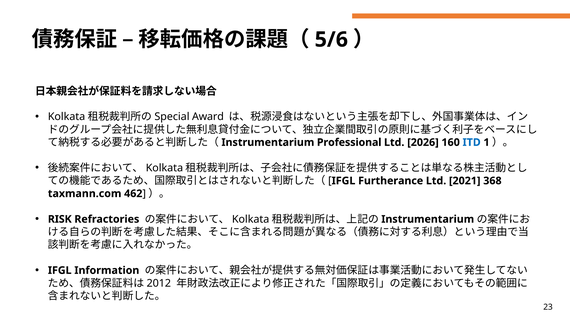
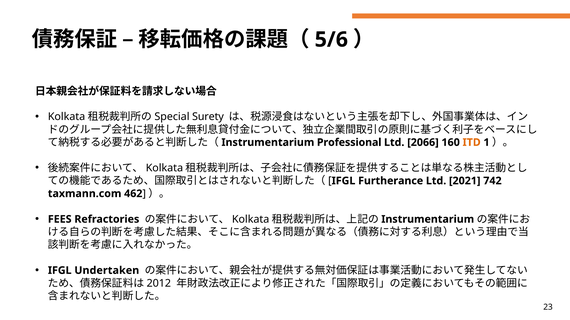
Award: Award -> Surety
2026: 2026 -> 2066
ITD colour: blue -> orange
368: 368 -> 742
RISK: RISK -> FEES
Information: Information -> Undertaken
